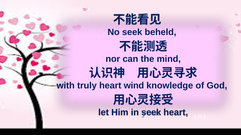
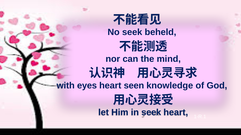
truly: truly -> eyes
wind: wind -> seen
